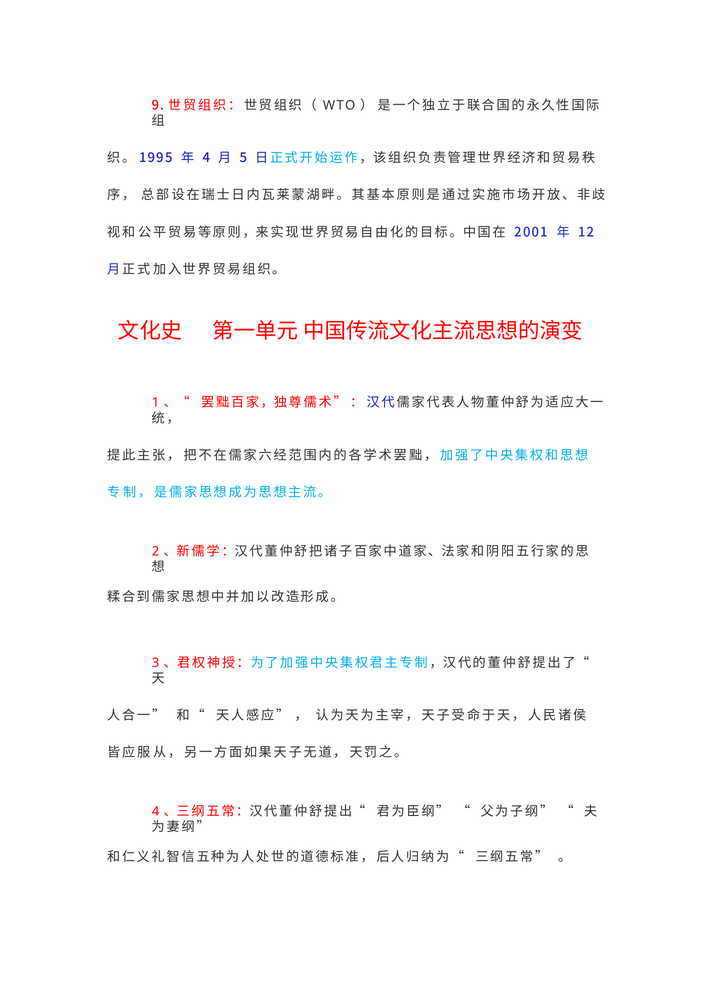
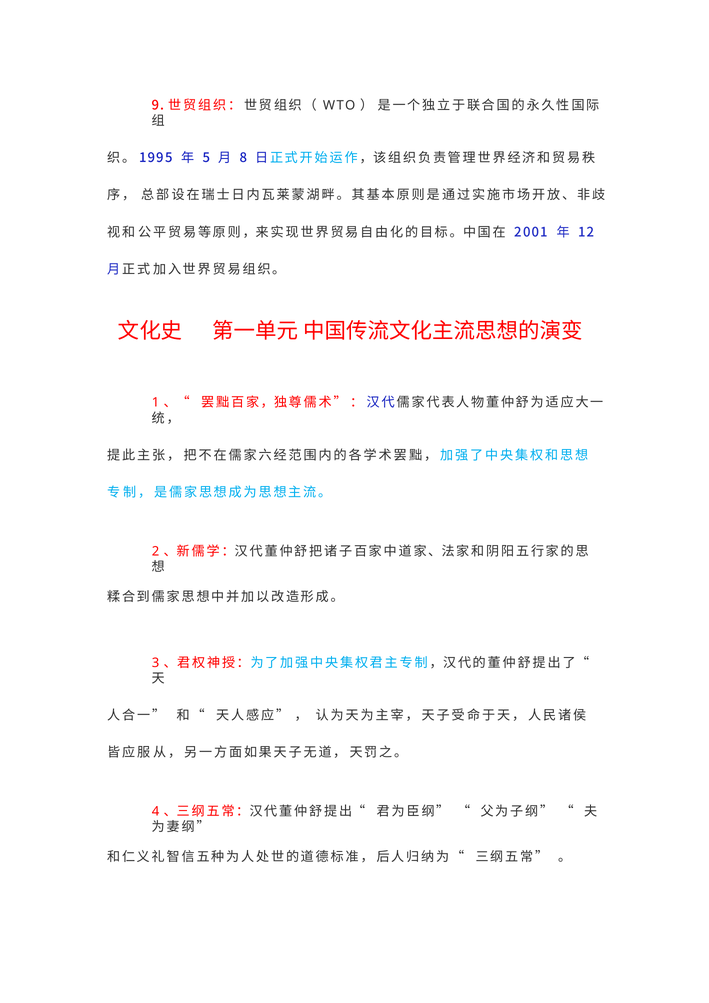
4 at (206, 158): 4 -> 5
5: 5 -> 8
